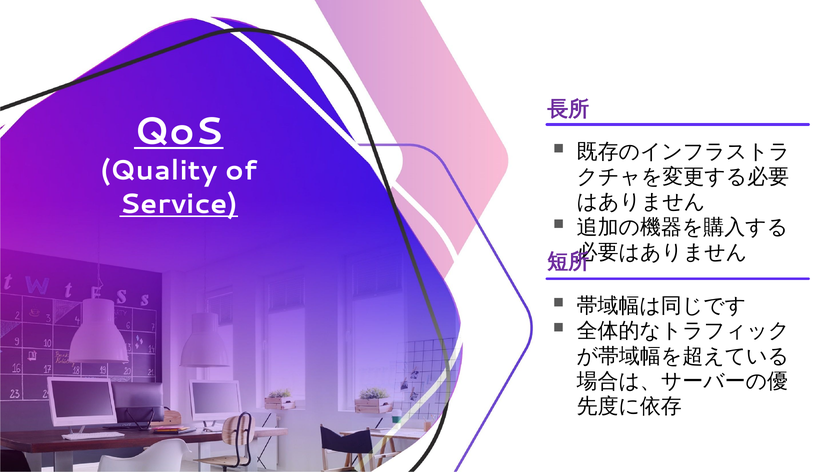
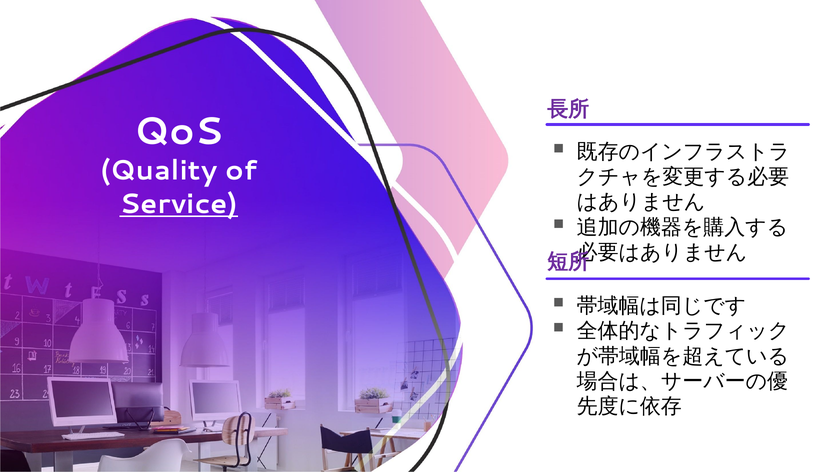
QoS underline: present -> none
